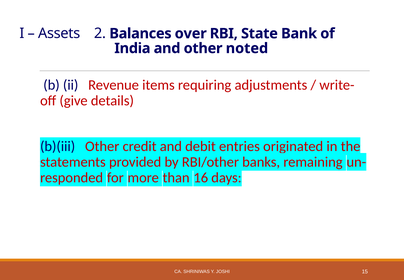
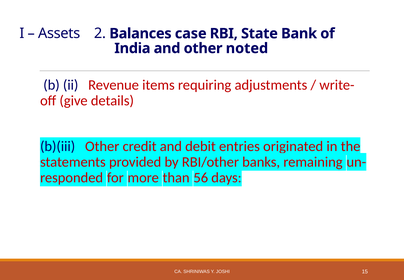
over: over -> case
16: 16 -> 56
